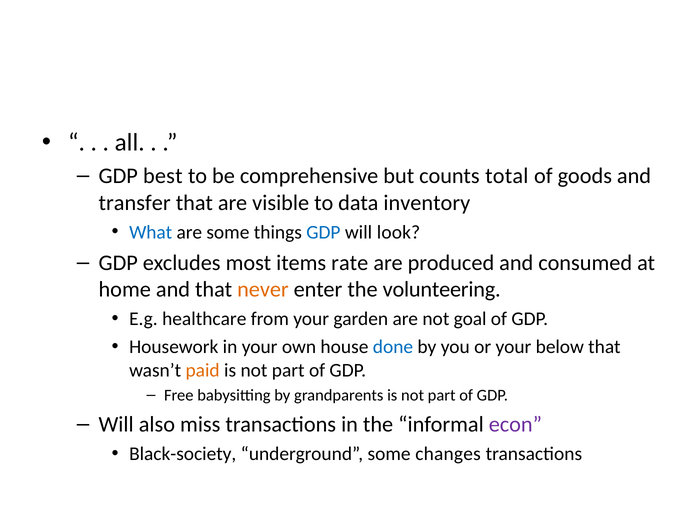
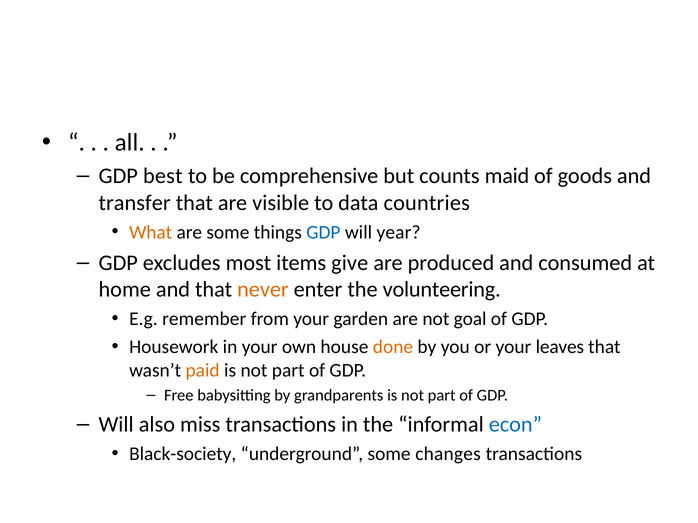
total: total -> maid
inventory: inventory -> countries
What colour: blue -> orange
look: look -> year
rate: rate -> give
healthcare: healthcare -> remember
done colour: blue -> orange
below: below -> leaves
econ colour: purple -> blue
